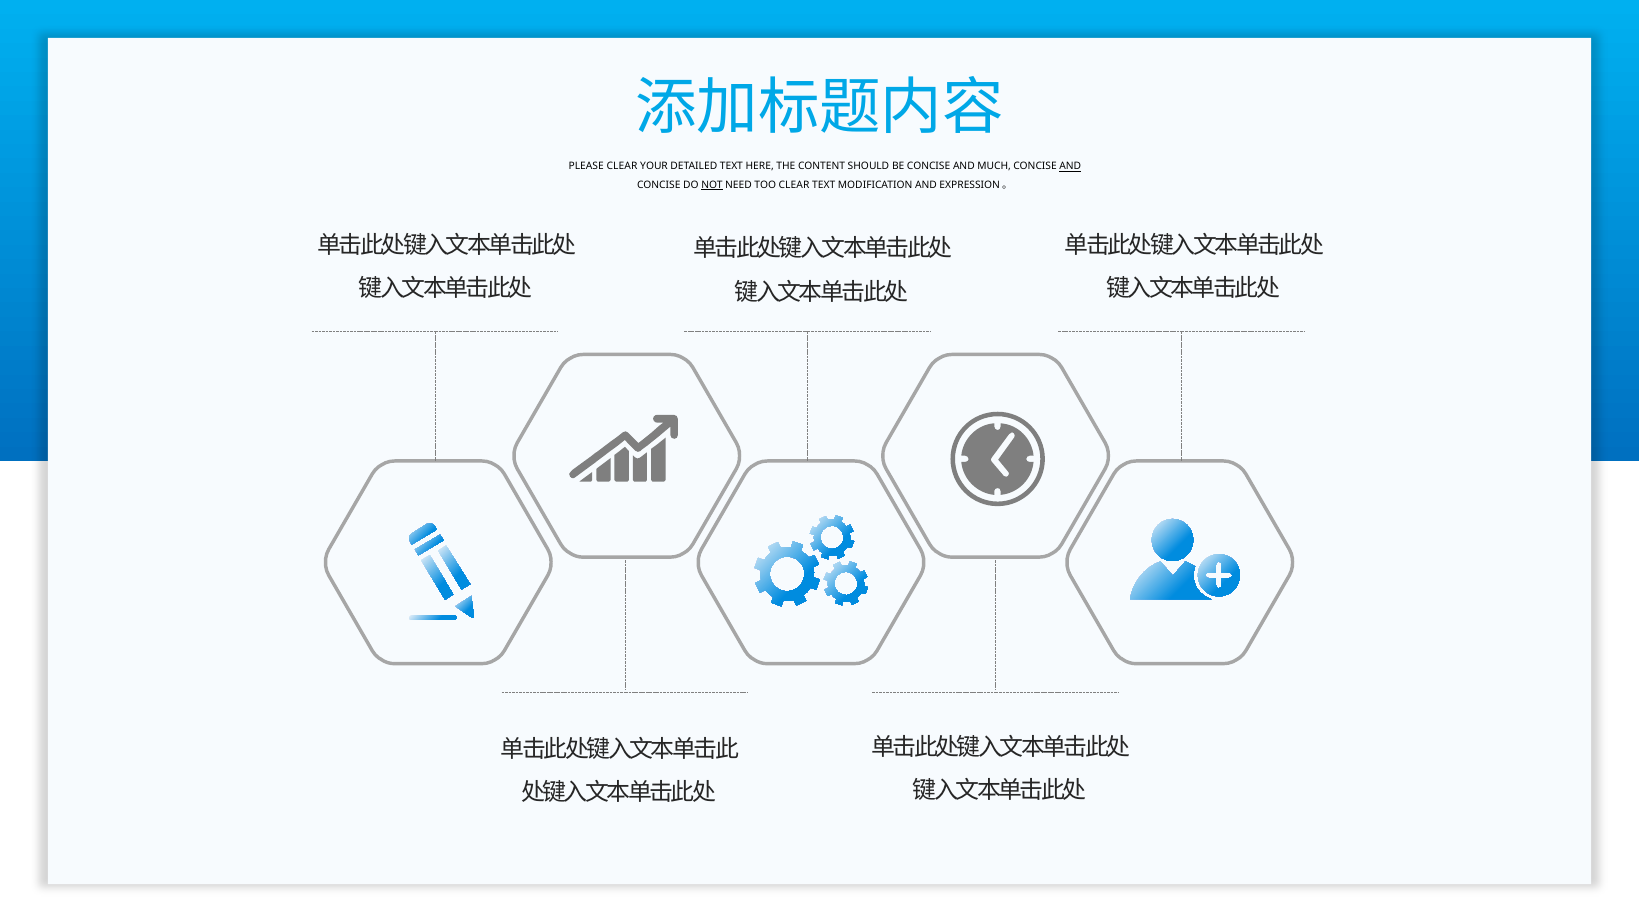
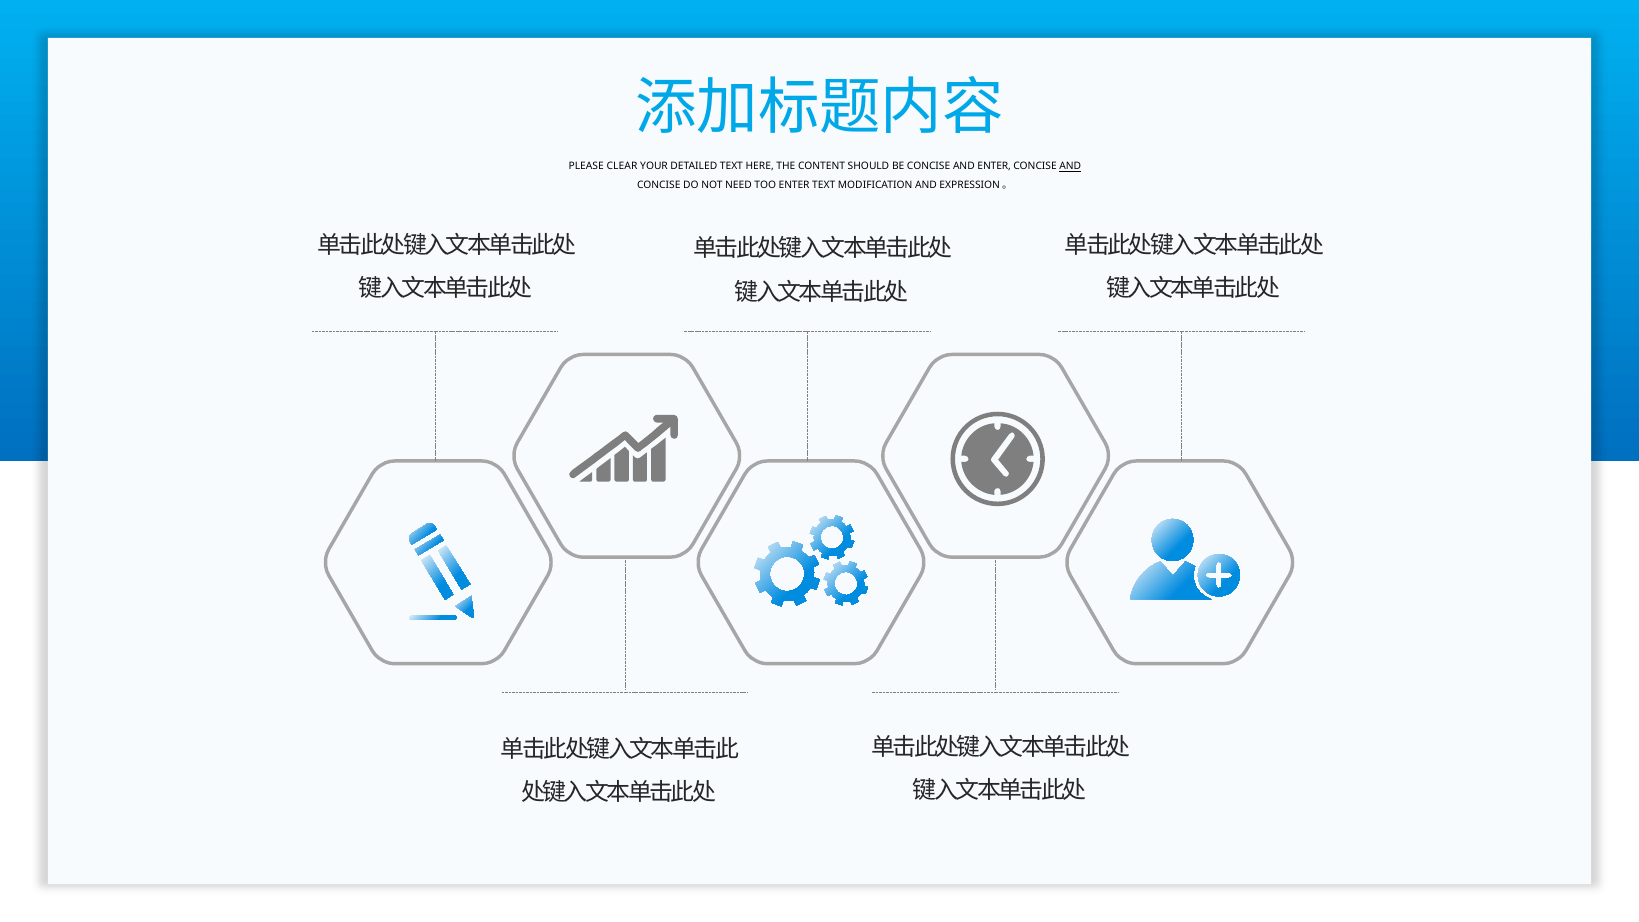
AND MUCH: MUCH -> ENTER
NOT underline: present -> none
TOO CLEAR: CLEAR -> ENTER
